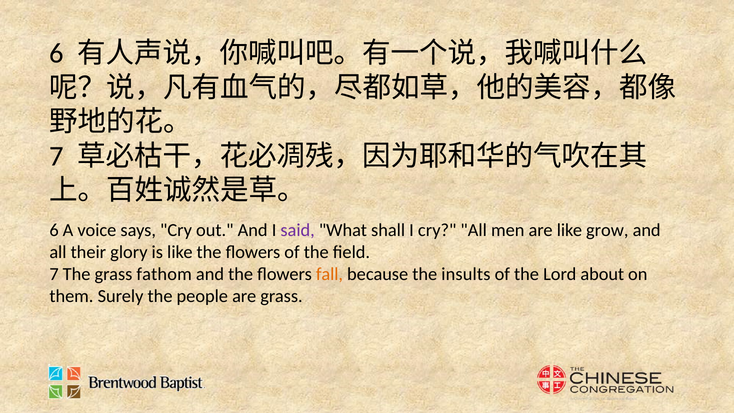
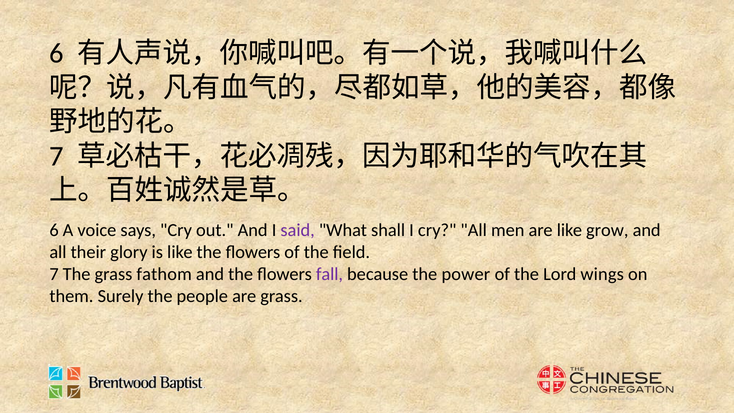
fall colour: orange -> purple
insults: insults -> power
about: about -> wings
